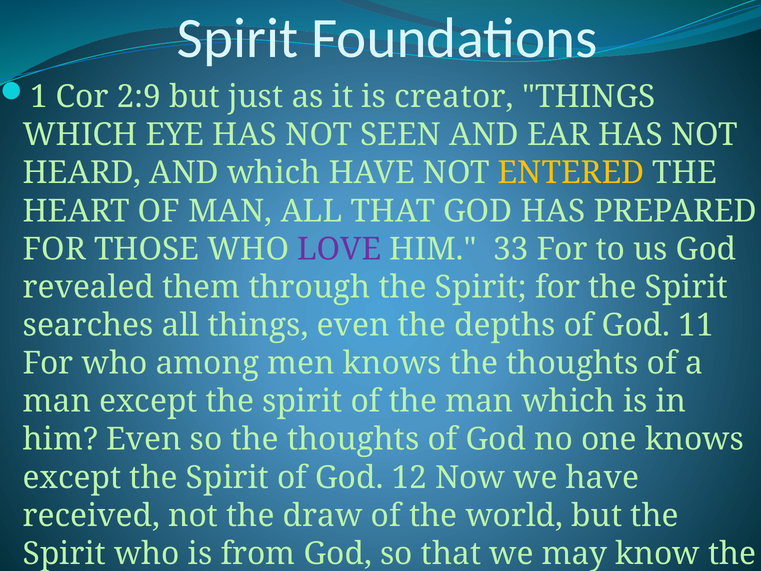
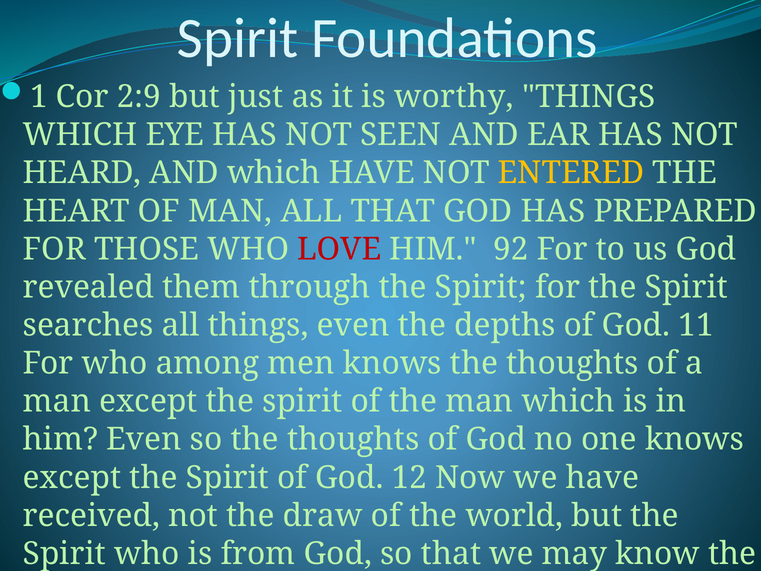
creator: creator -> worthy
LOVE colour: purple -> red
33: 33 -> 92
